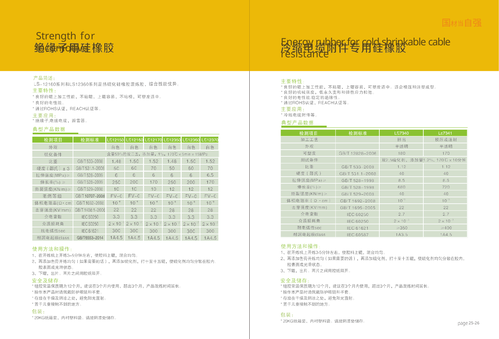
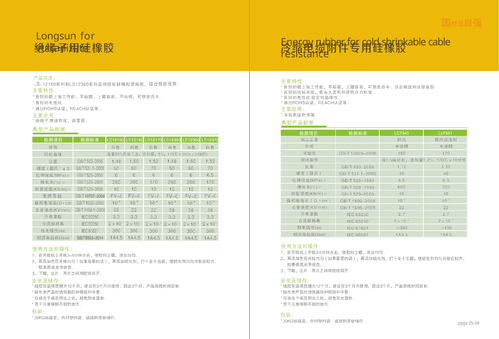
Strength: Strength -> Longsun
locomotive: locomotive -> vulcanizate
